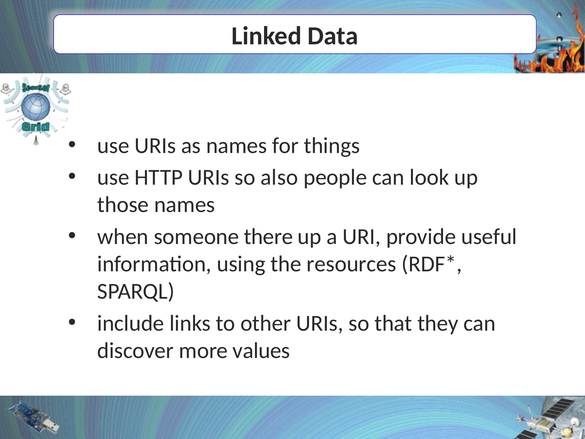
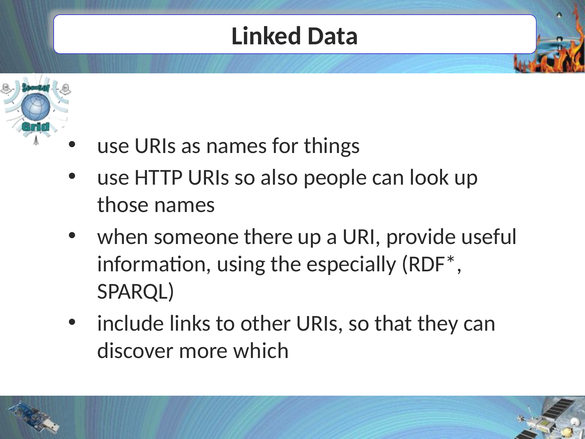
resources: resources -> especially
values: values -> which
